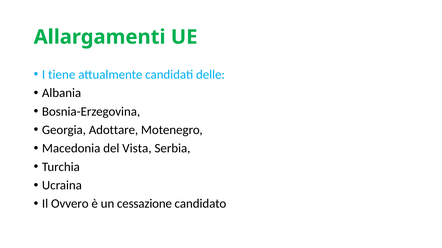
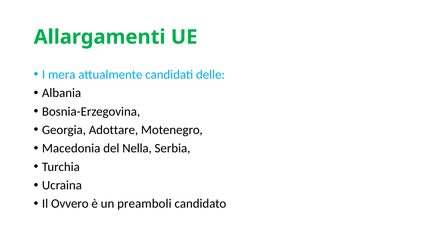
tiene: tiene -> mera
Vista: Vista -> Nella
cessazione: cessazione -> preamboli
